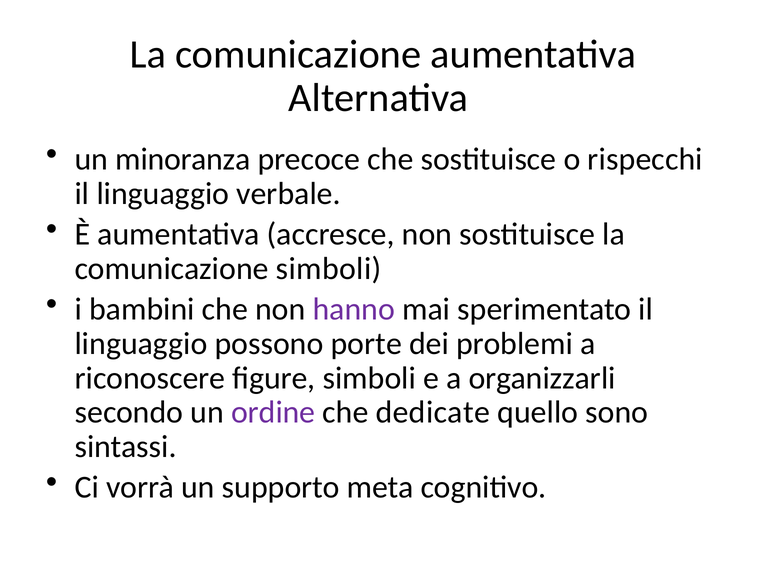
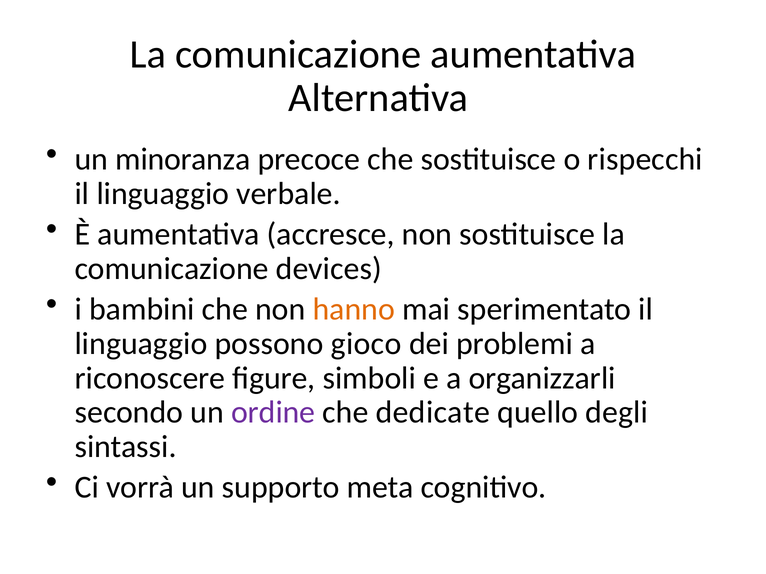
comunicazione simboli: simboli -> devices
hanno colour: purple -> orange
porte: porte -> gioco
sono: sono -> degli
